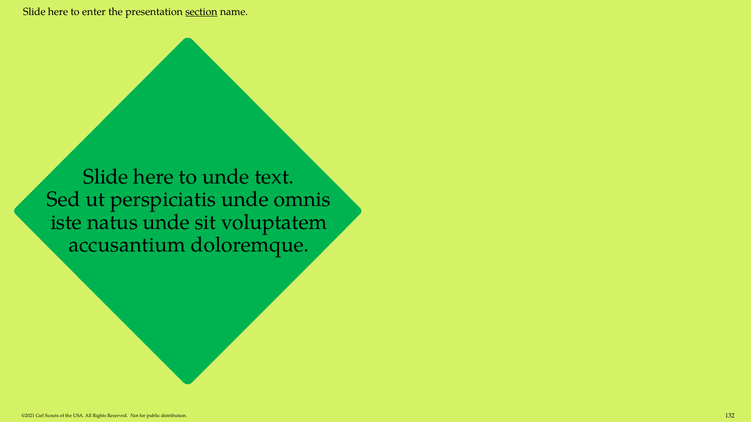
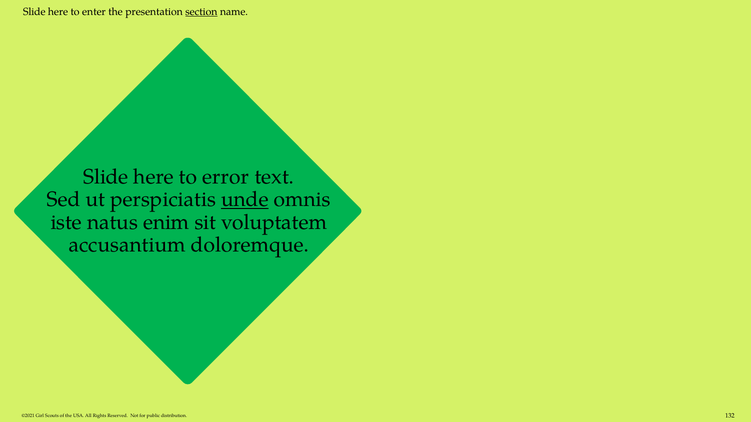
to unde: unde -> error
unde at (245, 200) underline: none -> present
natus unde: unde -> enim
